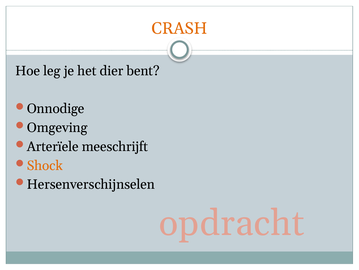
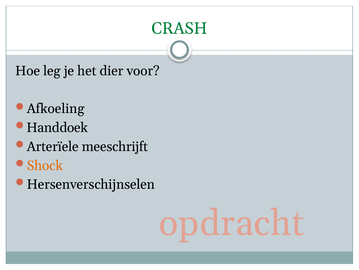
CRASH colour: orange -> green
bent: bent -> voor
Onnodige: Onnodige -> Afkoeling
Omgeving: Omgeving -> Handdoek
